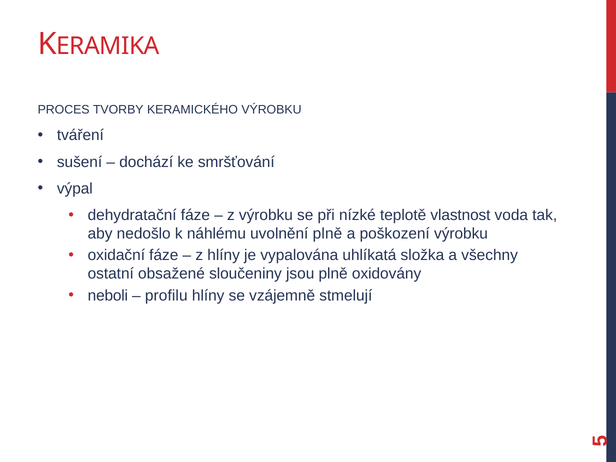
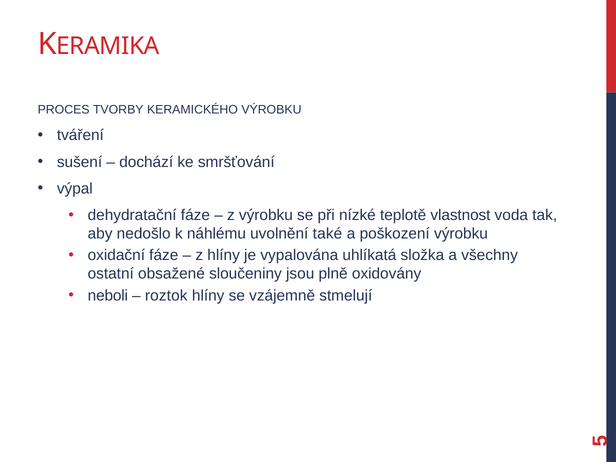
uvolnění plně: plně -> také
profilu: profilu -> roztok
